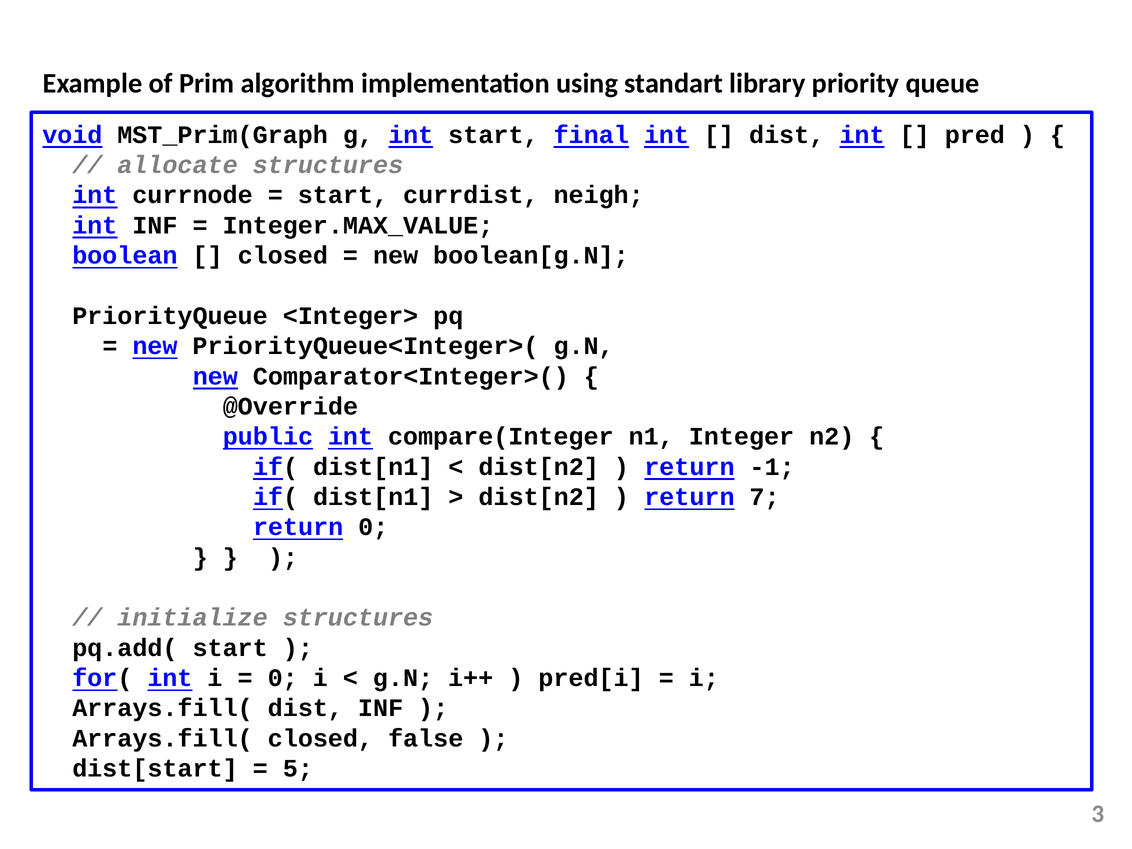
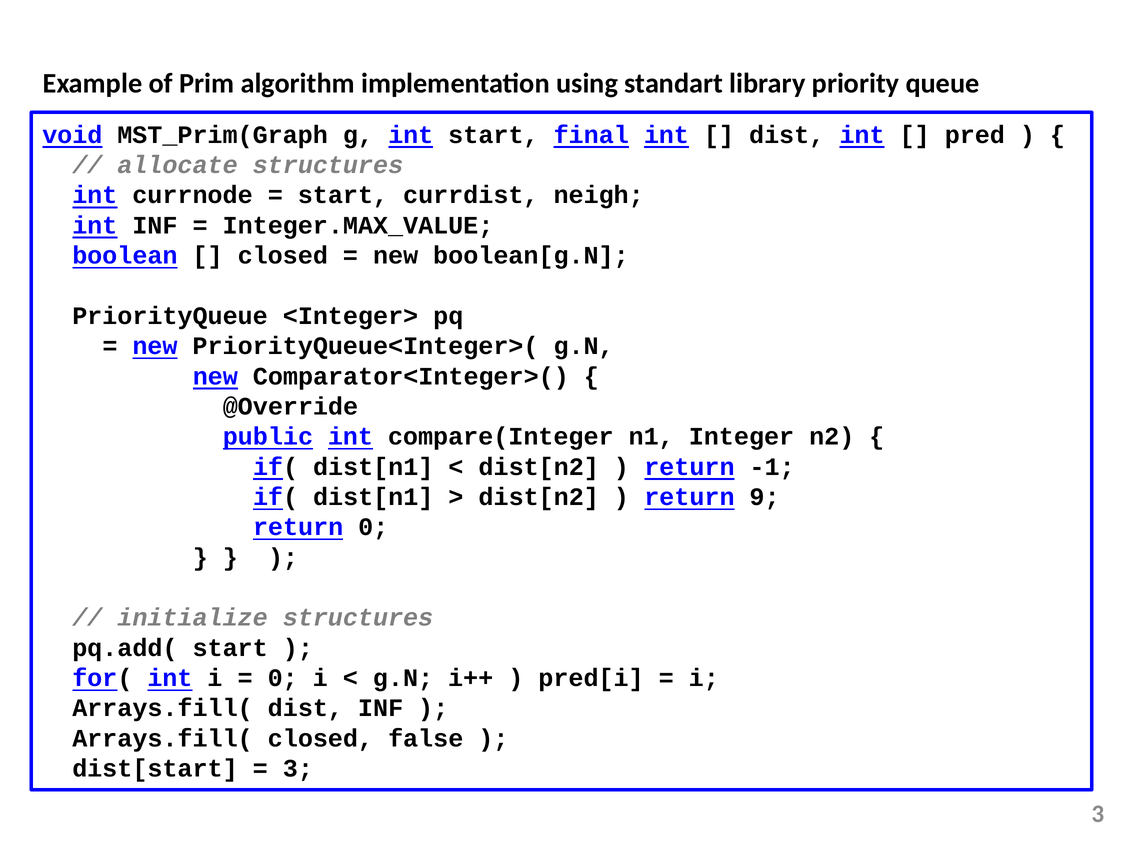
7: 7 -> 9
5 at (298, 768): 5 -> 3
